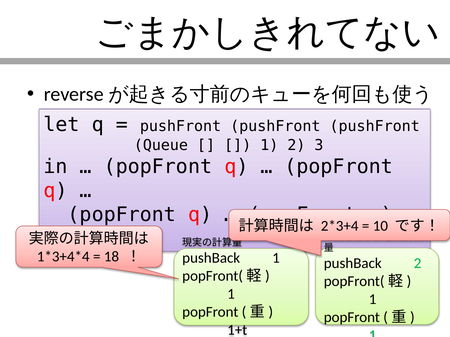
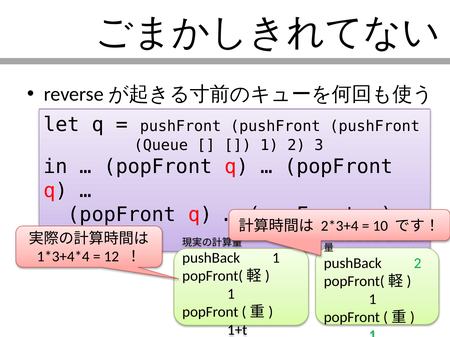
18: 18 -> 12
